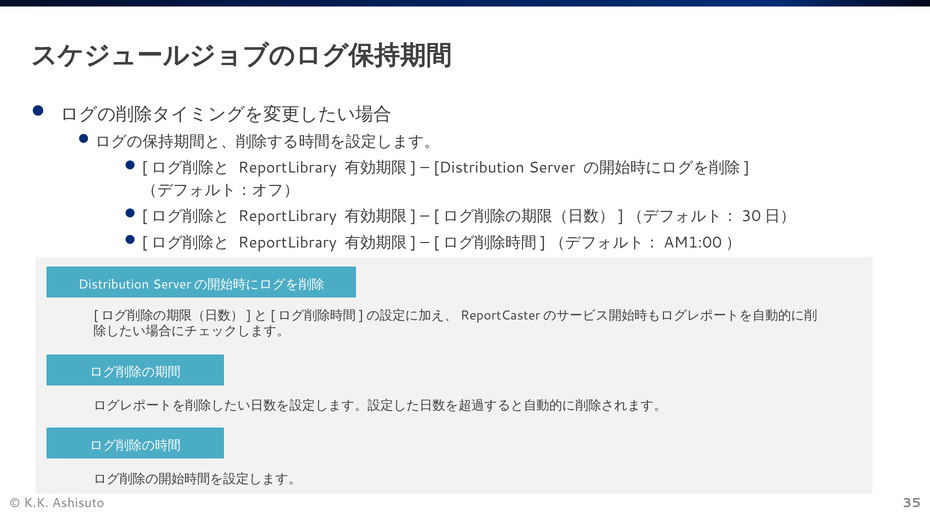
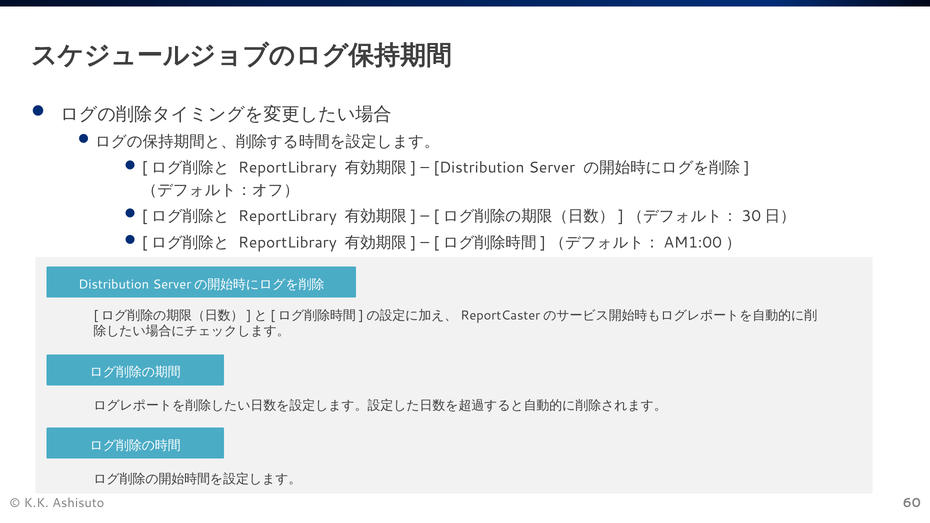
35: 35 -> 60
